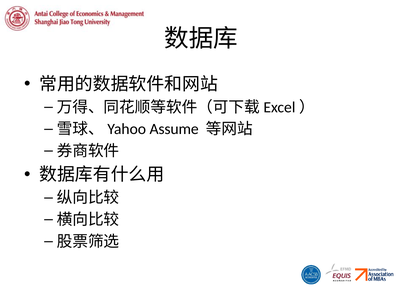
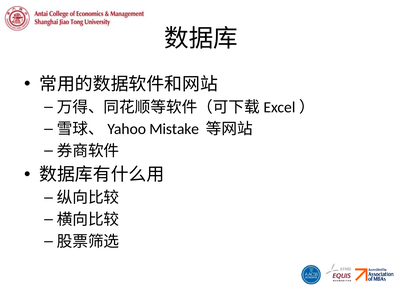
Assume: Assume -> Mistake
